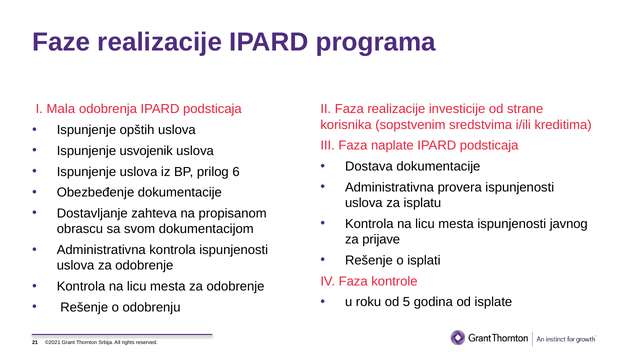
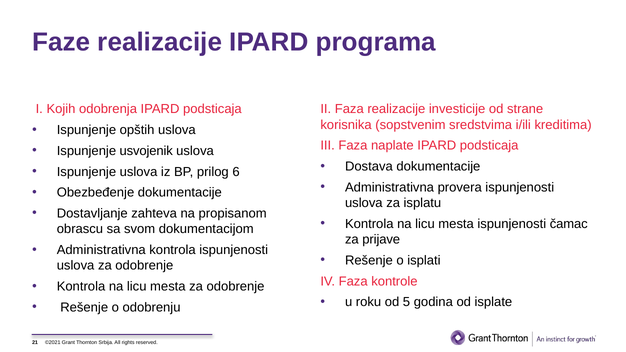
Mala: Mala -> Kojih
javnog: javnog -> čamac
